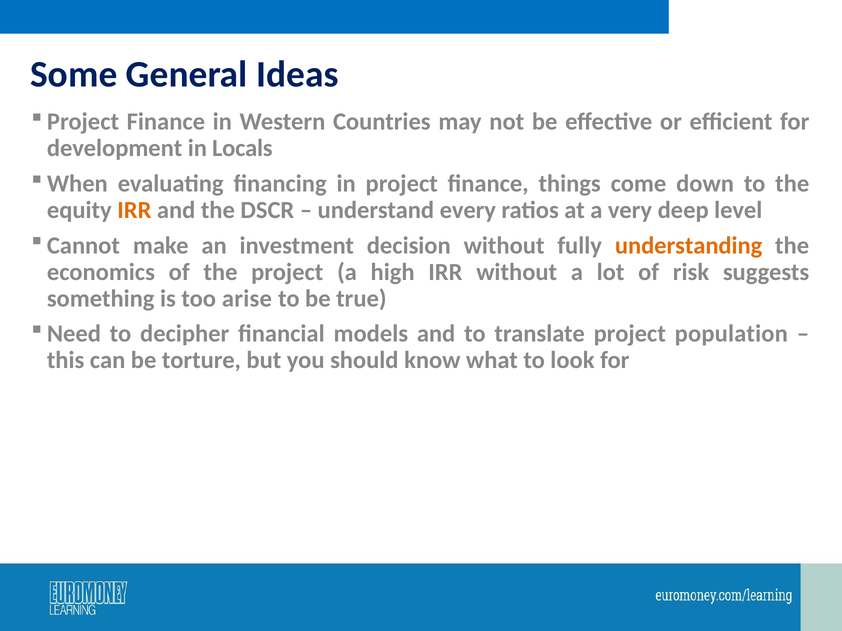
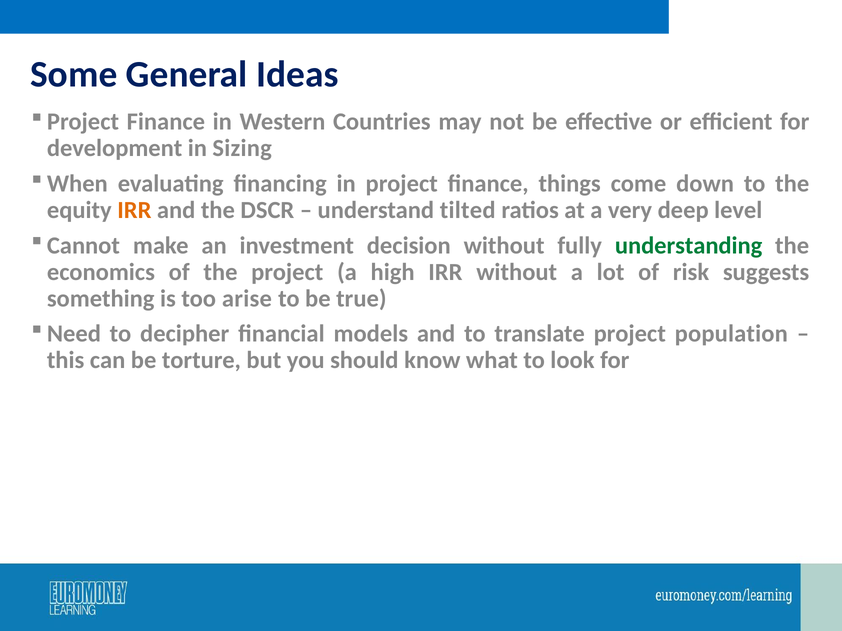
Locals: Locals -> Sizing
every: every -> tilted
understanding colour: orange -> green
